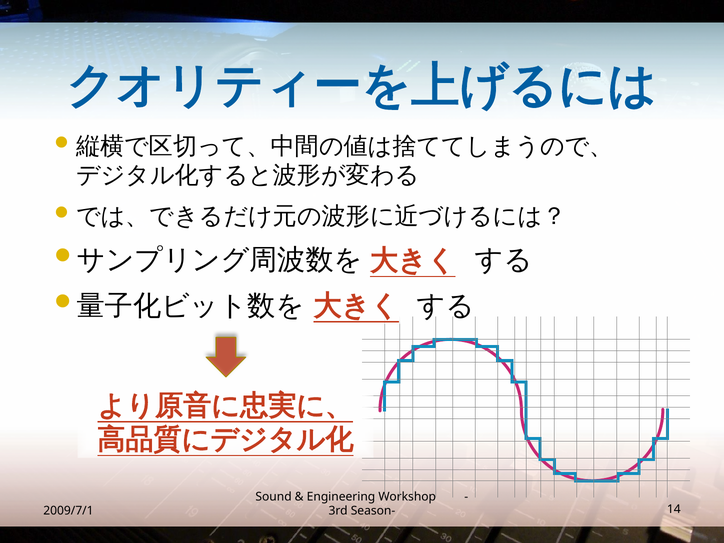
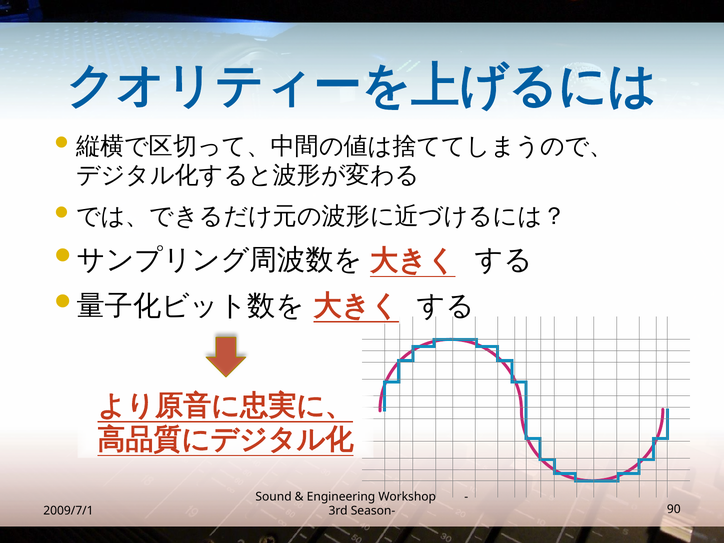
14: 14 -> 90
